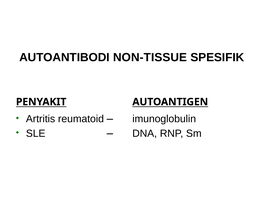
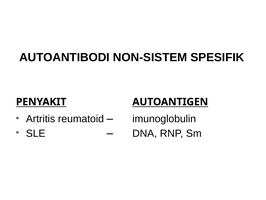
NON-TISSUE: NON-TISSUE -> NON-SISTEM
